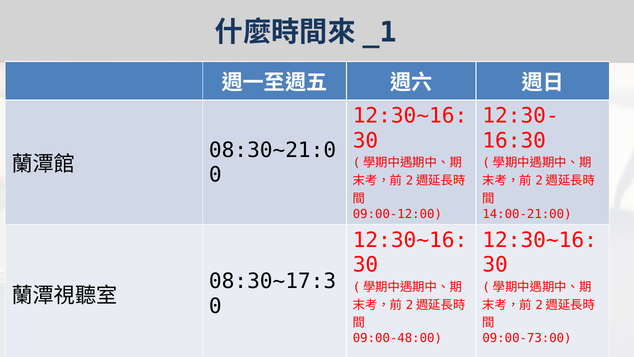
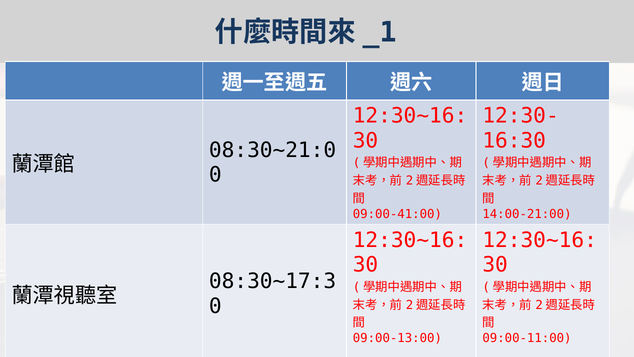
09:00-12:00: 09:00-12:00 -> 09:00-41:00
09:00-48:00: 09:00-48:00 -> 09:00-13:00
09:00-73:00: 09:00-73:00 -> 09:00-11:00
